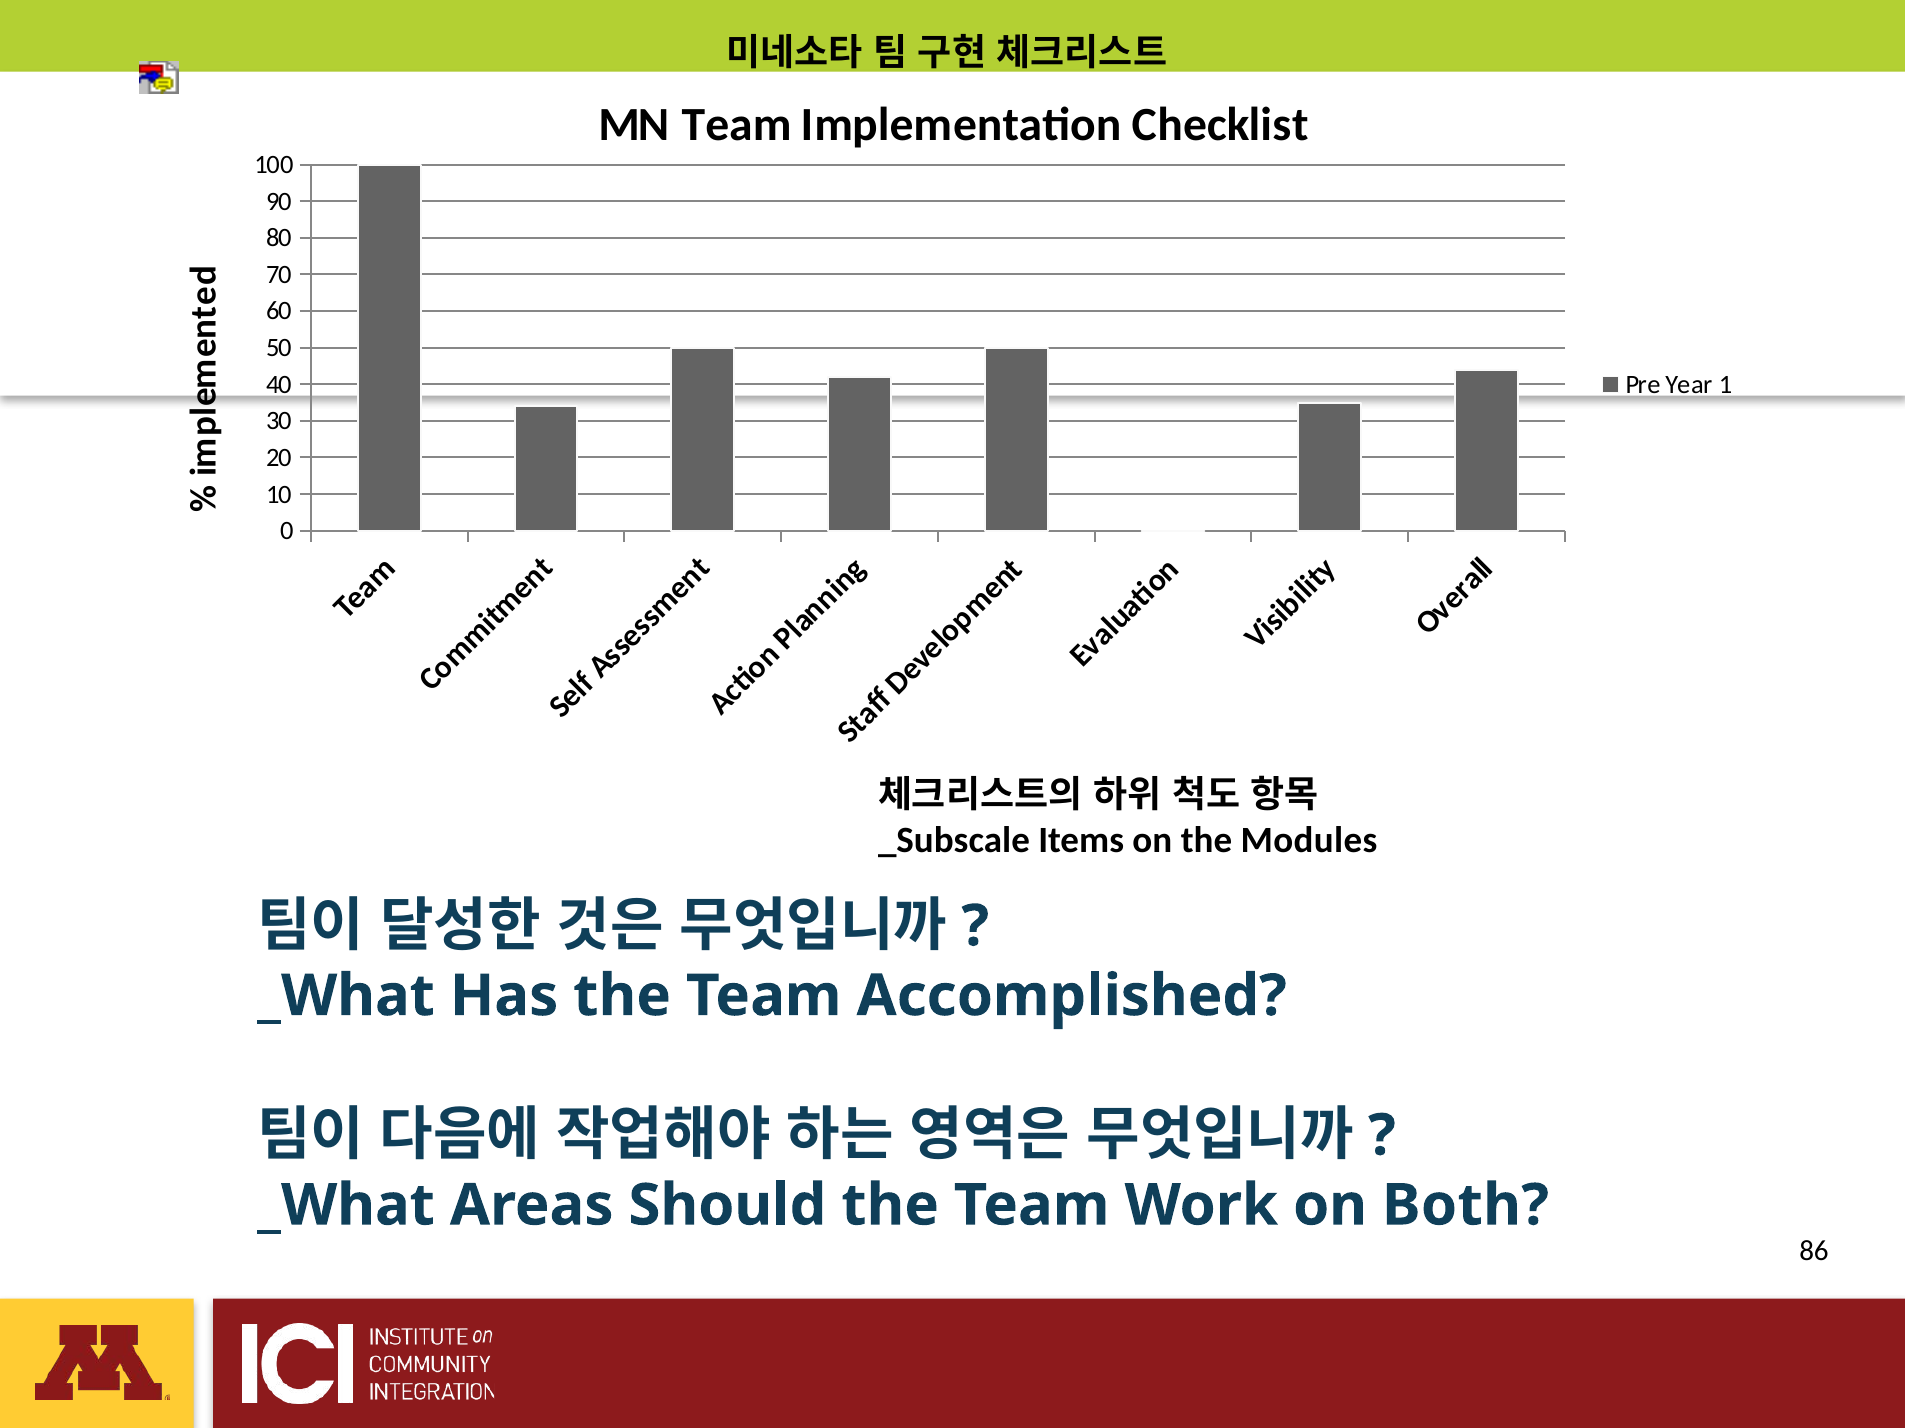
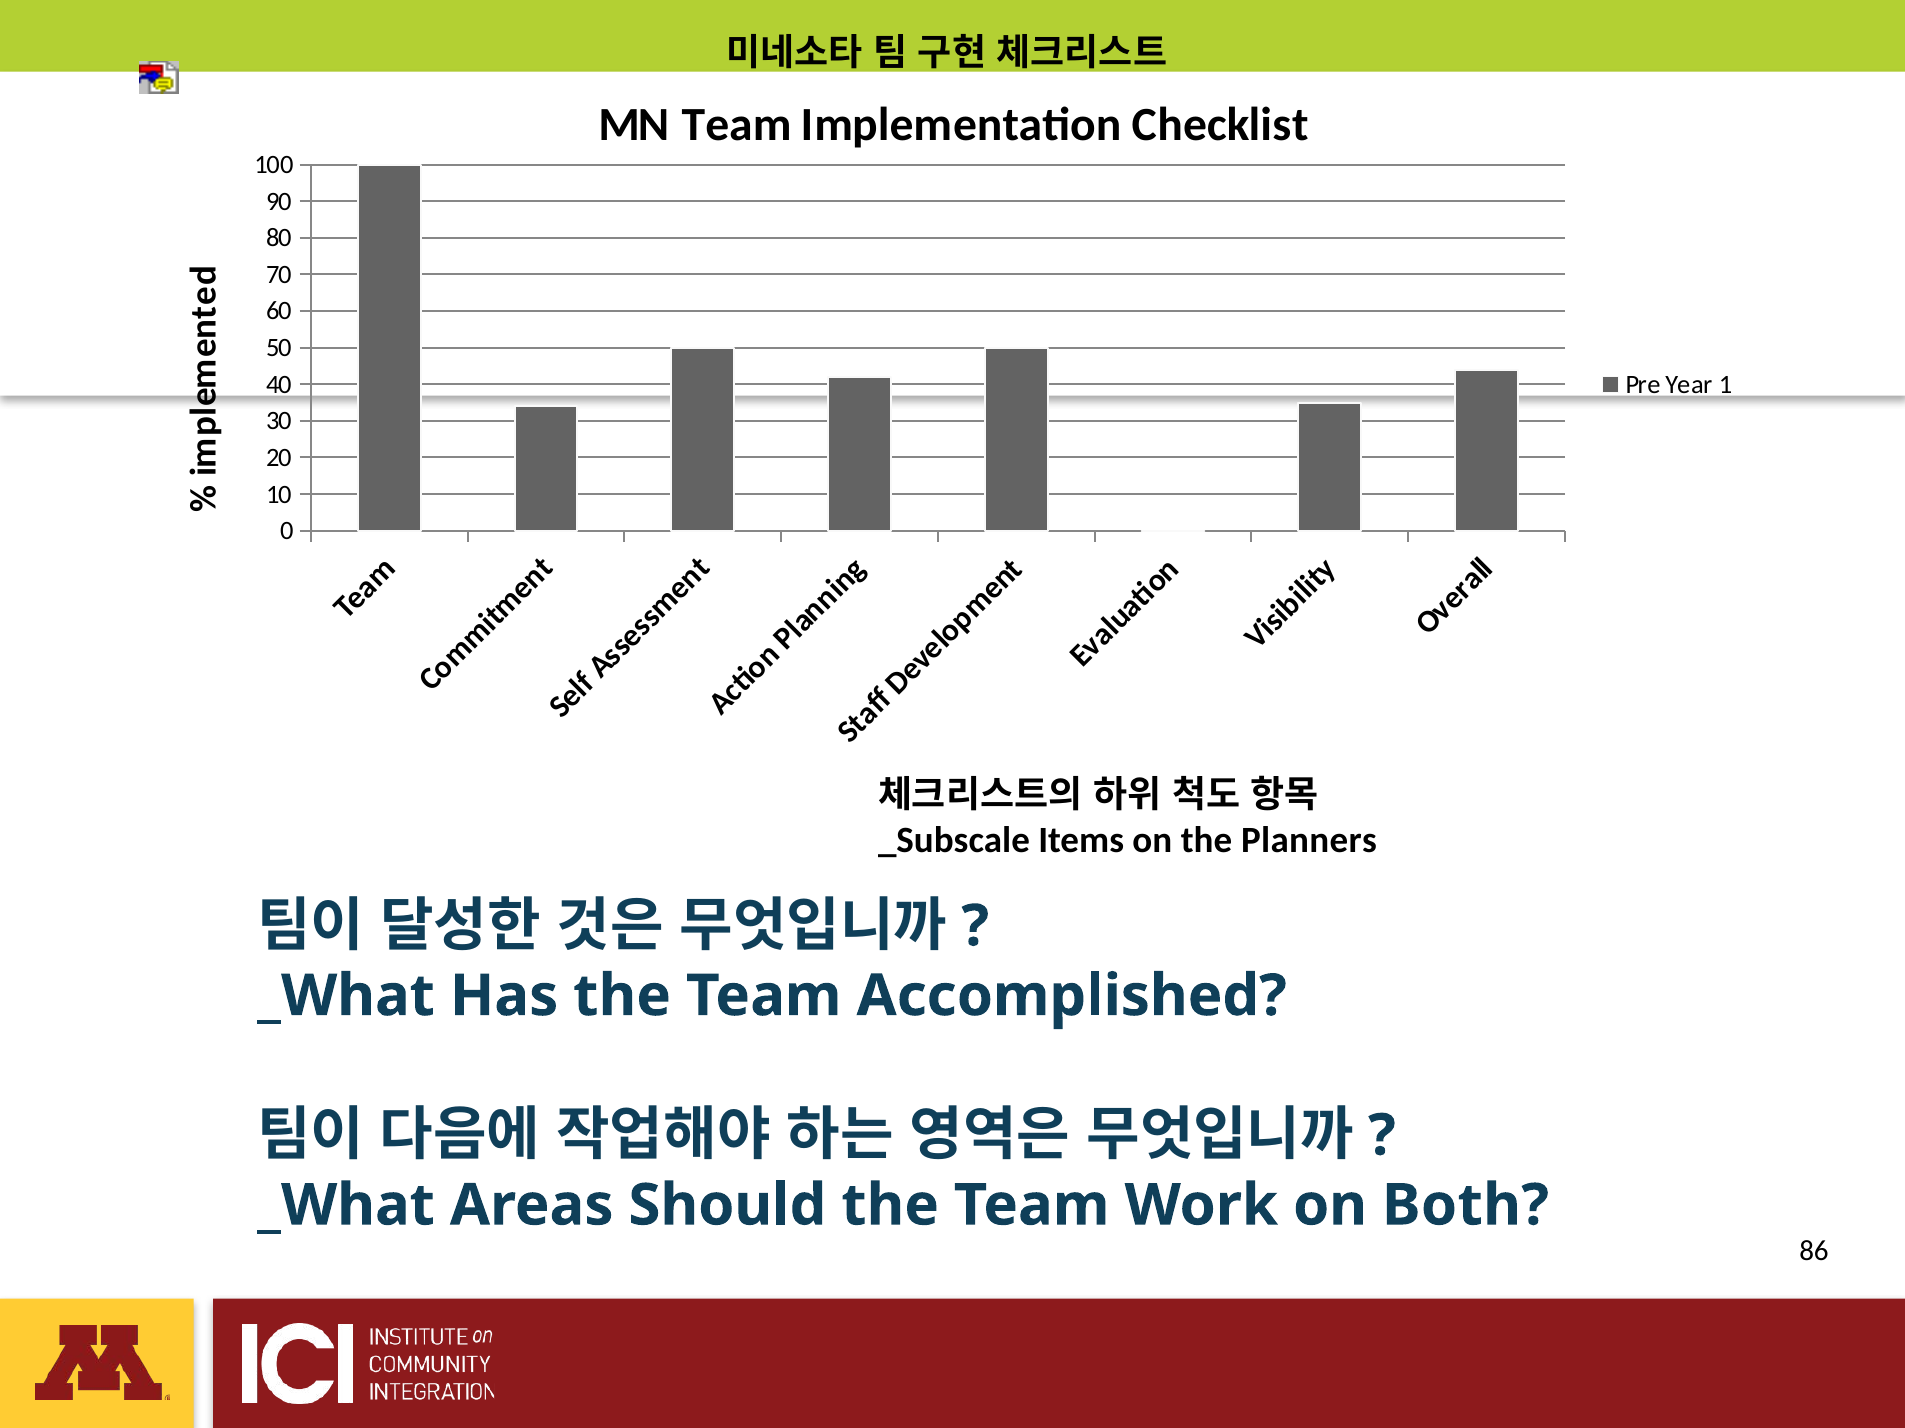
Modules: Modules -> Planners
